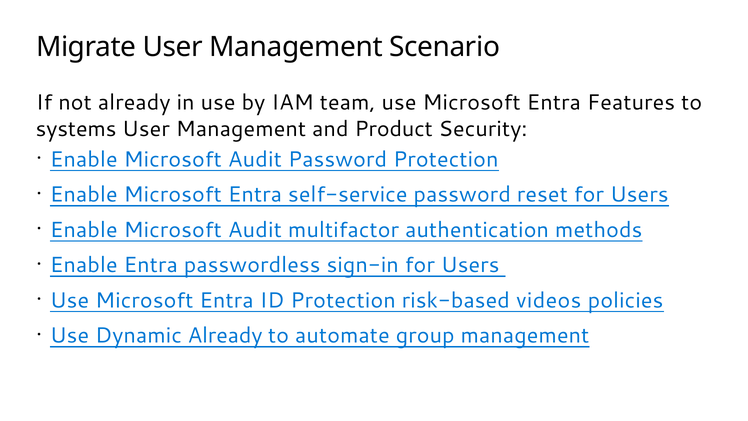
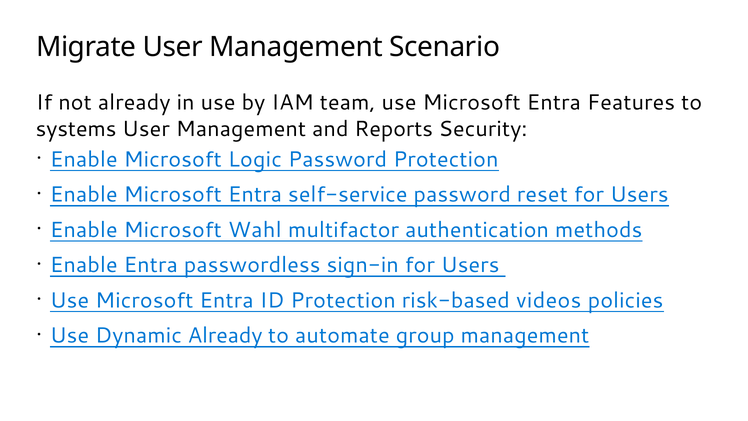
Product: Product -> Reports
Audit at (255, 159): Audit -> Logic
Audit at (255, 230): Audit -> Wahl
